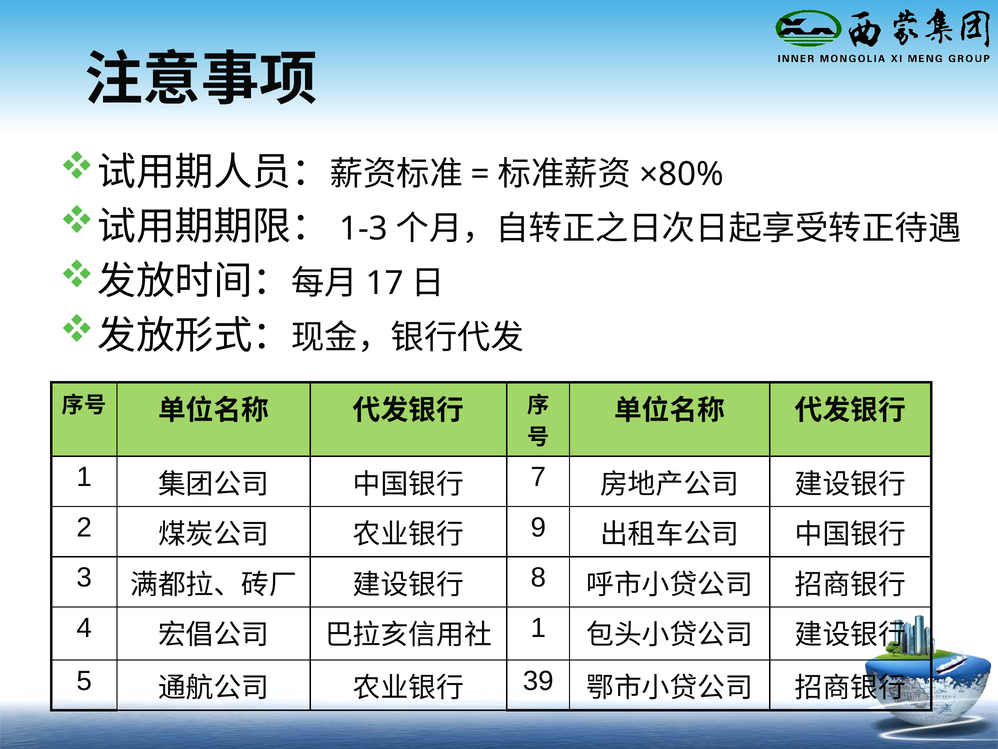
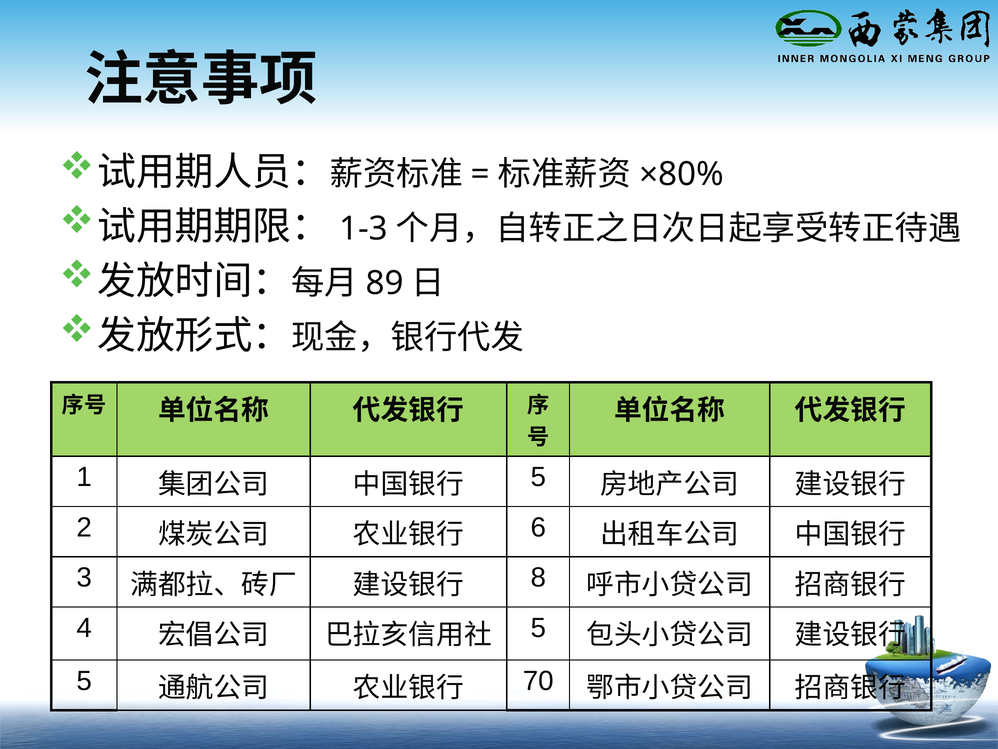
17: 17 -> 89
7 at (538, 477): 7 -> 5
9: 9 -> 6
1 at (538, 628): 1 -> 5
39: 39 -> 70
